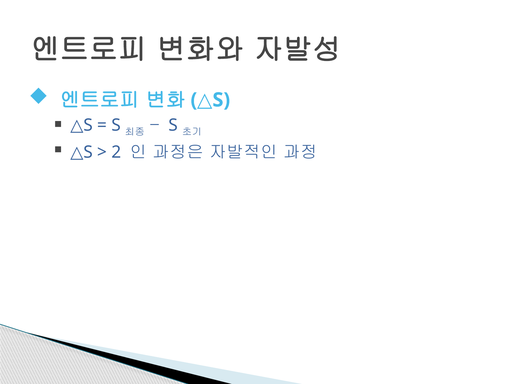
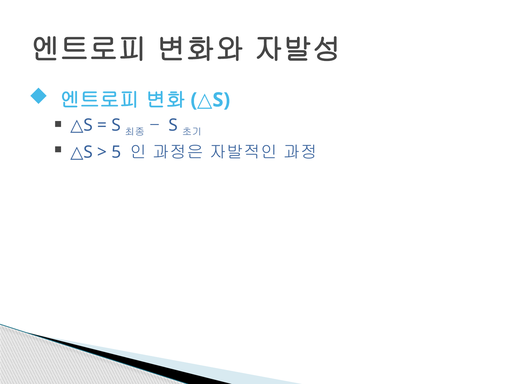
2: 2 -> 5
